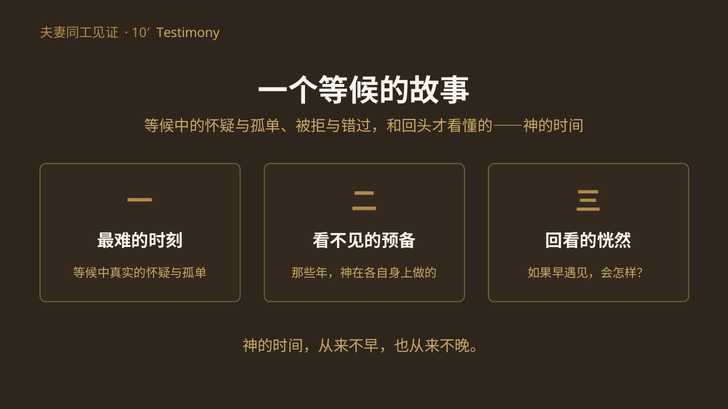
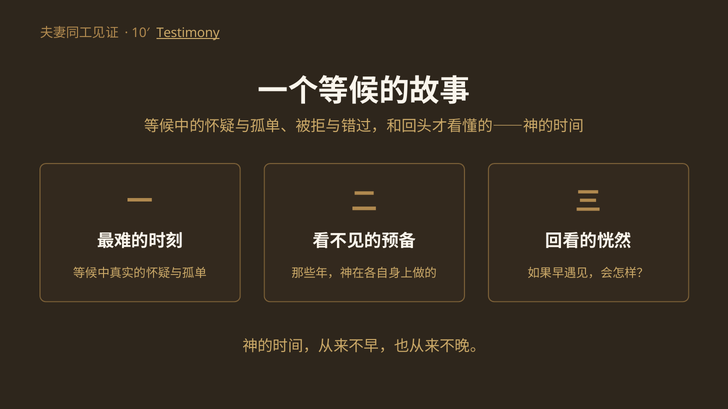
Testimony underline: none -> present
